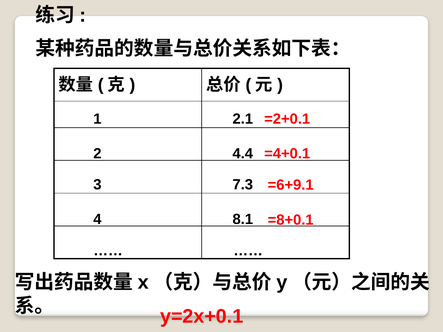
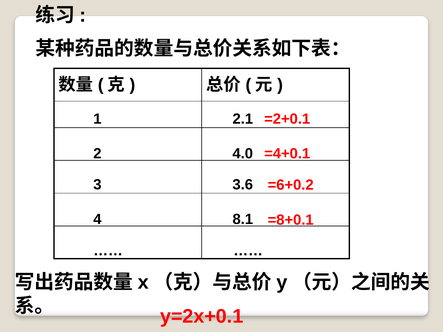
4.4: 4.4 -> 4.0
7.3: 7.3 -> 3.6
=6+9.1: =6+9.1 -> =6+0.2
